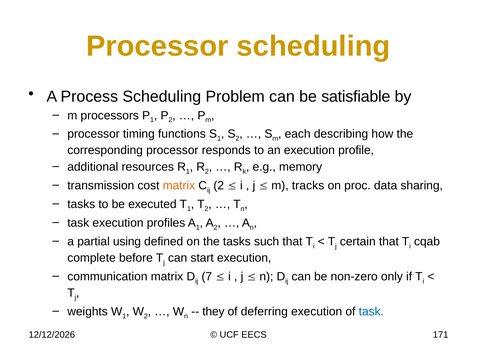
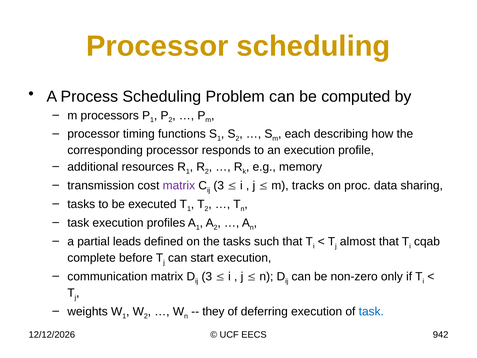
satisfiable: satisfiable -> computed
matrix at (179, 186) colour: orange -> purple
2 at (219, 186): 2 -> 3
using: using -> leads
certain: certain -> almost
7 at (207, 276): 7 -> 3
171: 171 -> 942
